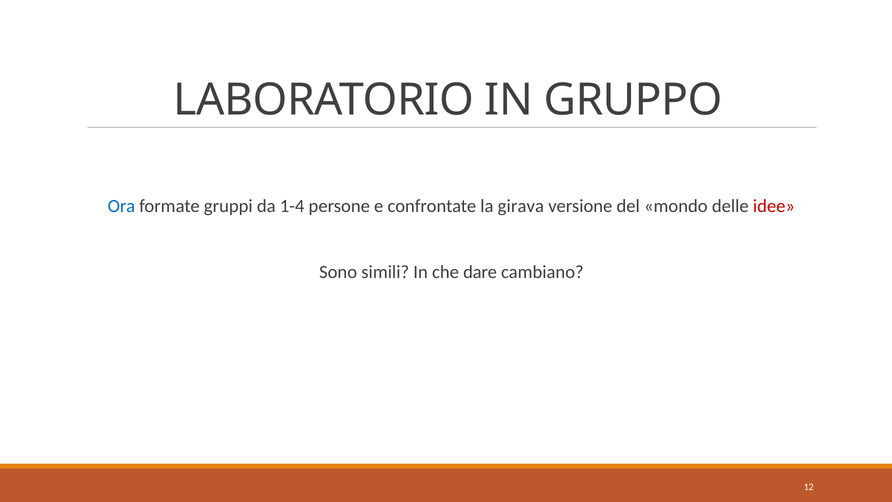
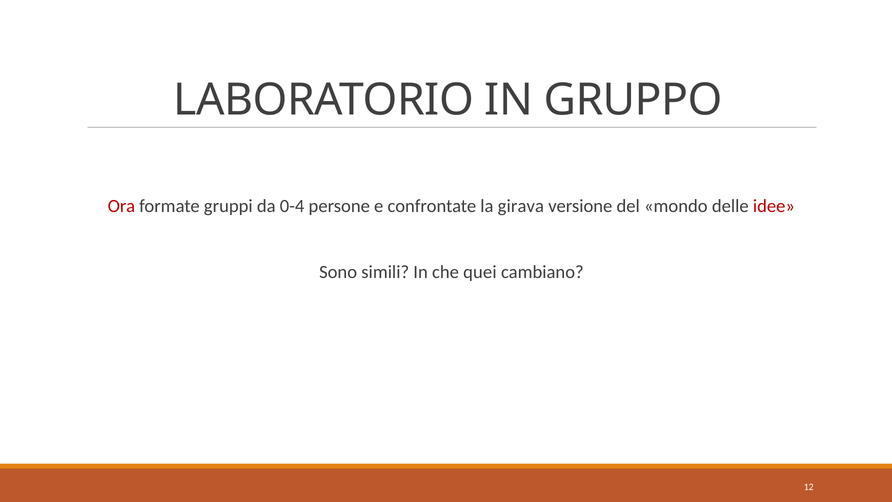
Ora colour: blue -> red
1-4: 1-4 -> 0-4
dare: dare -> quei
